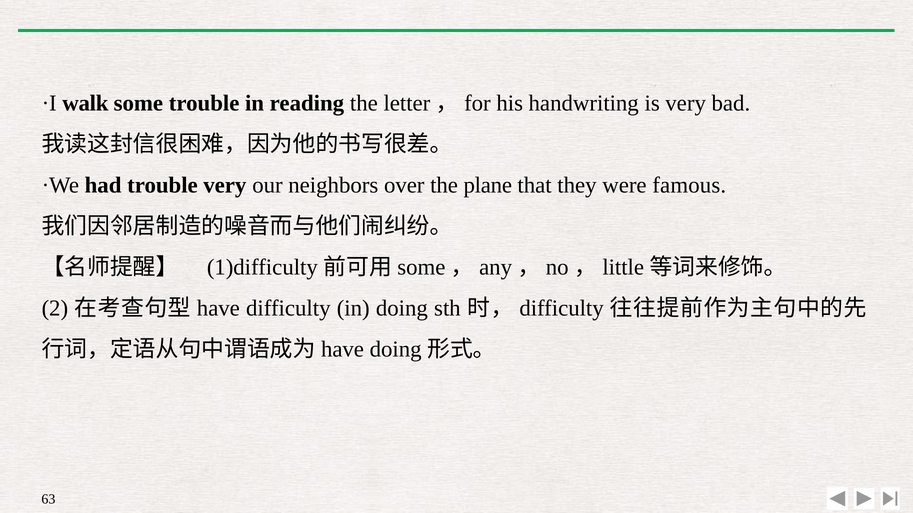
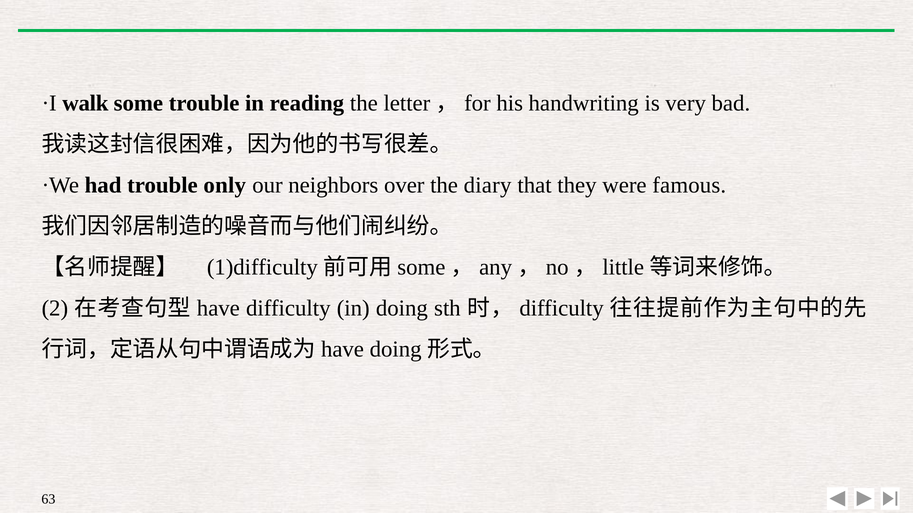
trouble very: very -> only
plane: plane -> diary
